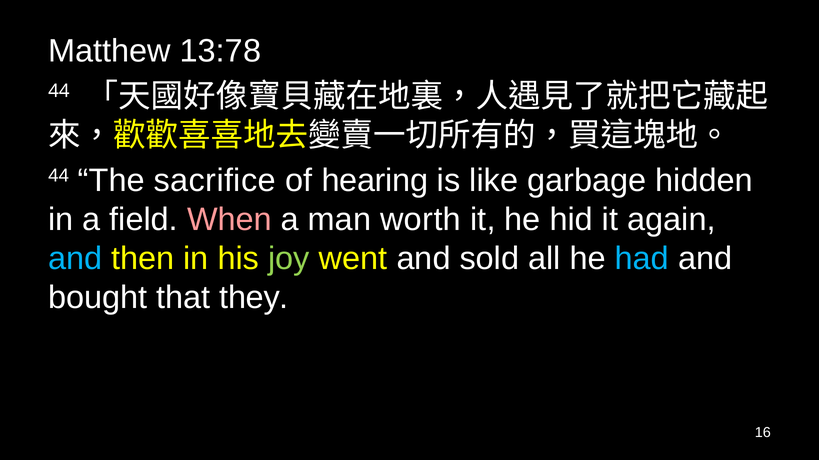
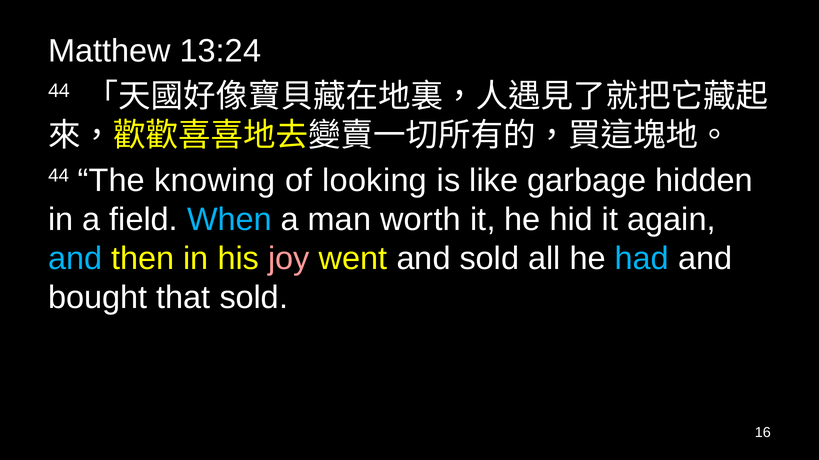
13:78: 13:78 -> 13:24
sacrifice: sacrifice -> knowing
hearing: hearing -> looking
When colour: pink -> light blue
joy colour: light green -> pink
that they: they -> sold
